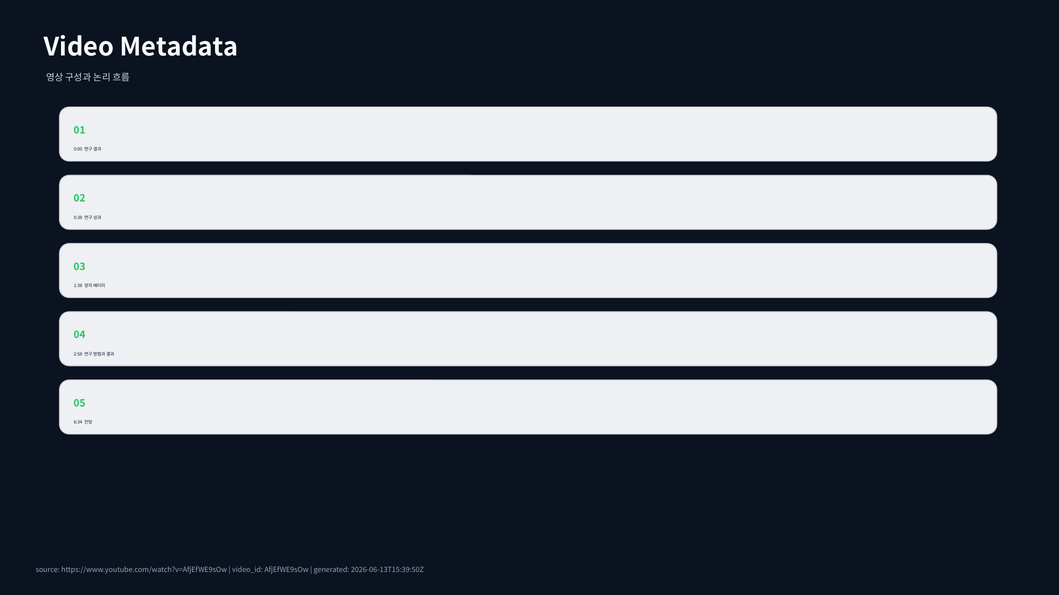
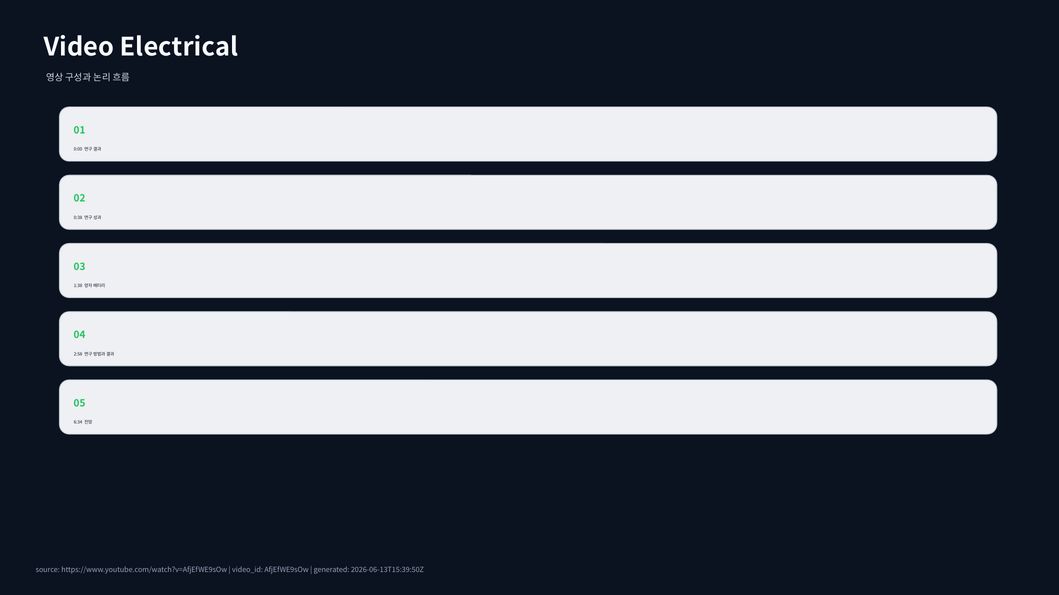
Metadata: Metadata -> Electrical
